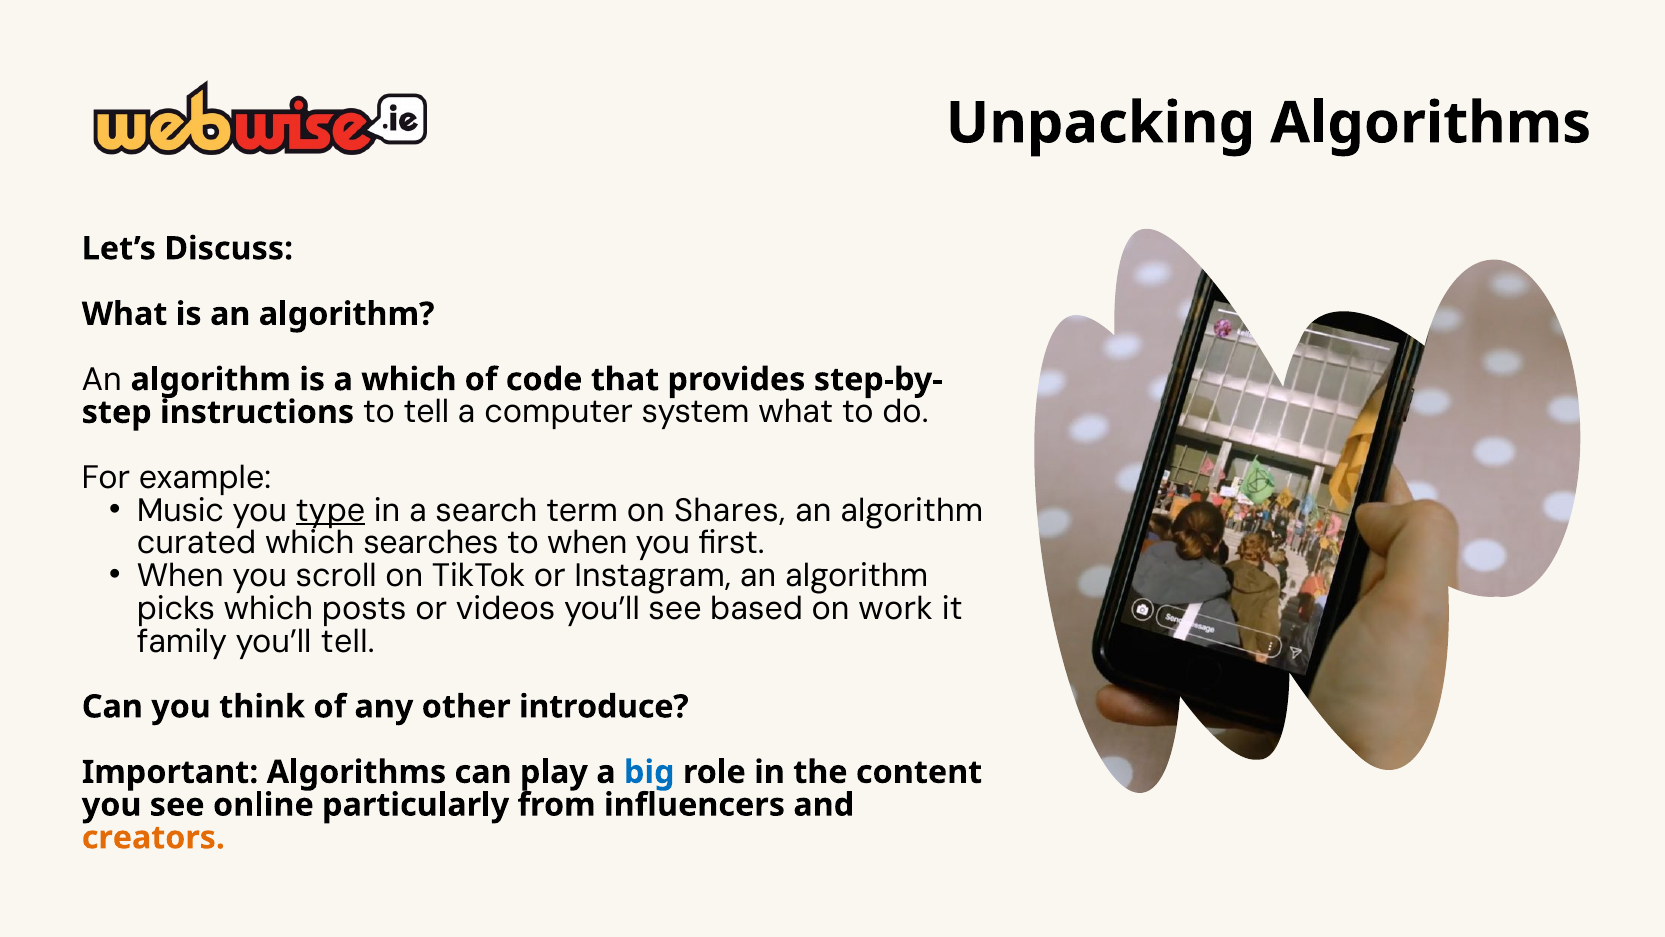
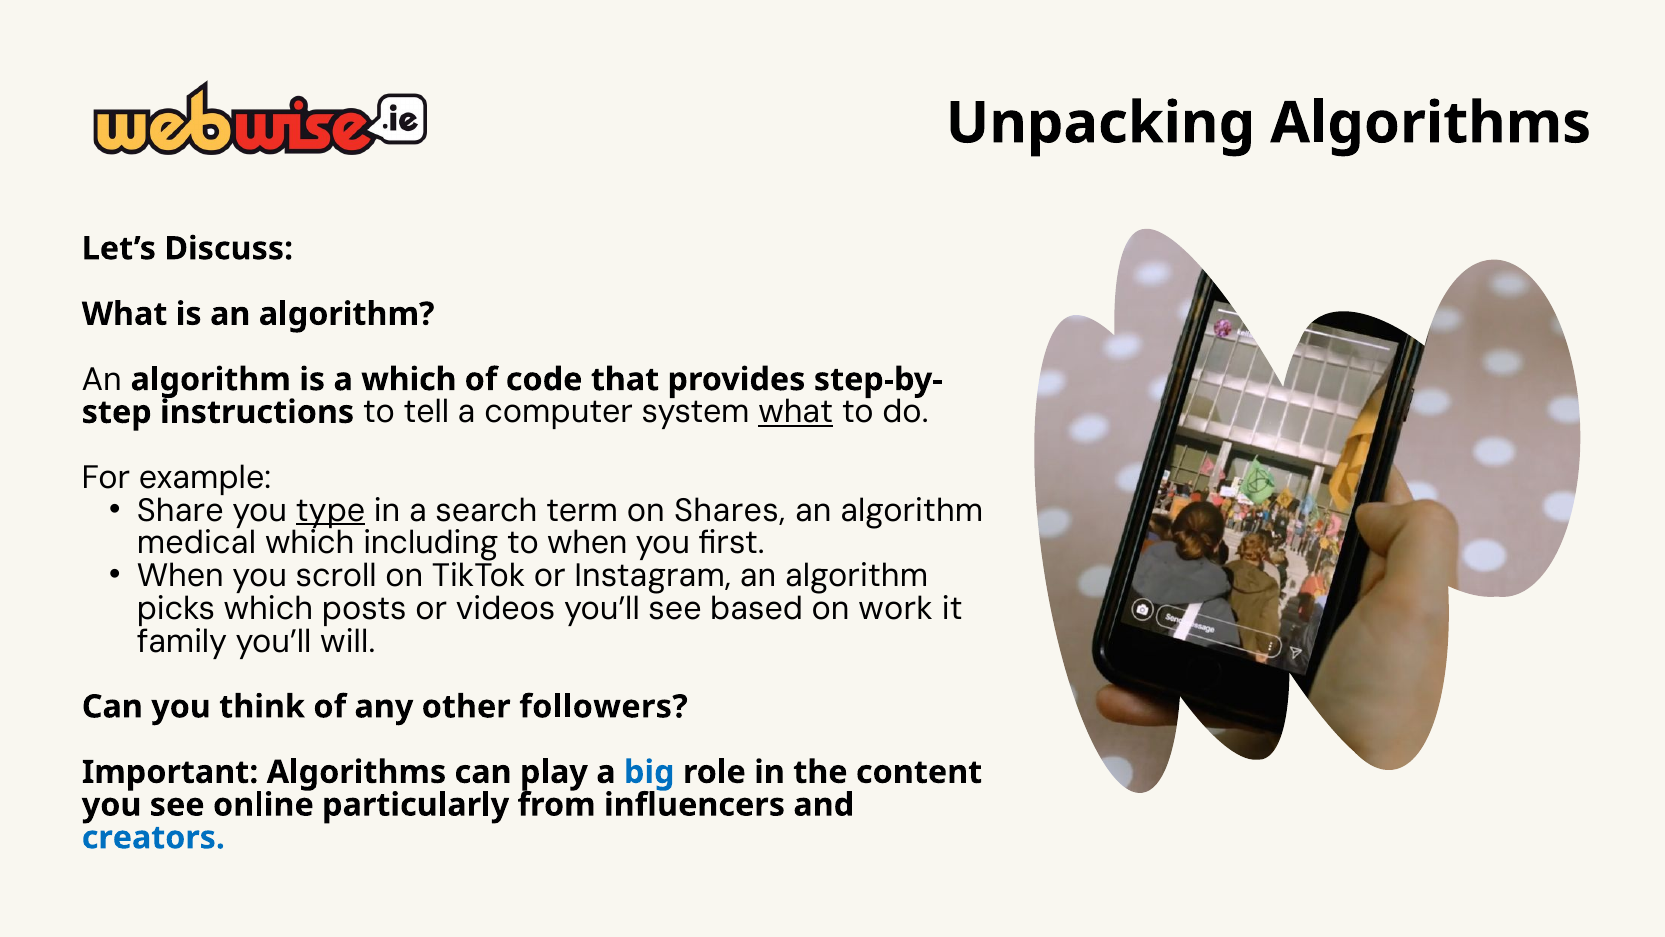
what at (796, 412) underline: none -> present
Music: Music -> Share
curated: curated -> medical
searches: searches -> including
you’ll tell: tell -> will
introduce: introduce -> followers
creators colour: orange -> blue
